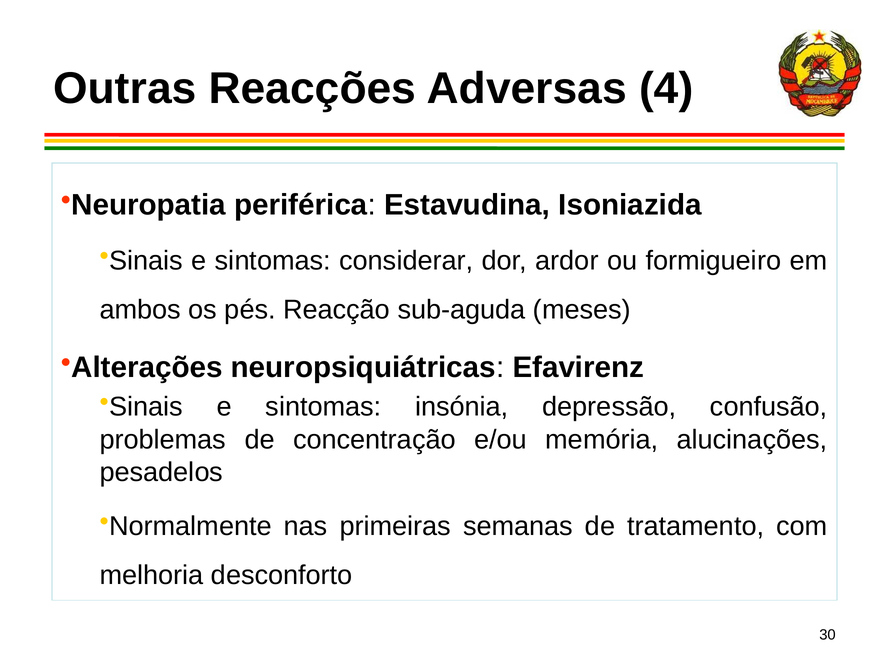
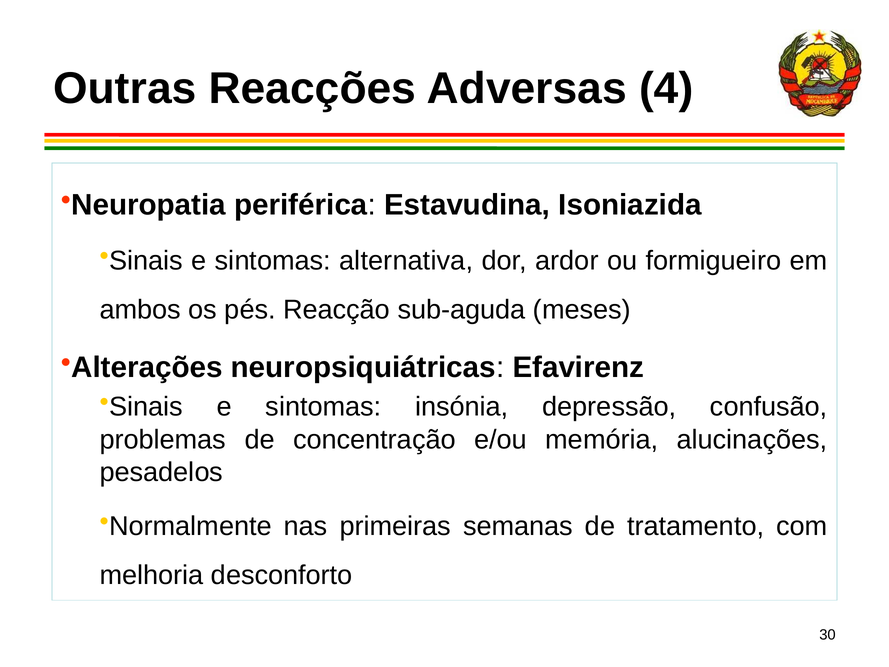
considerar: considerar -> alternativa
